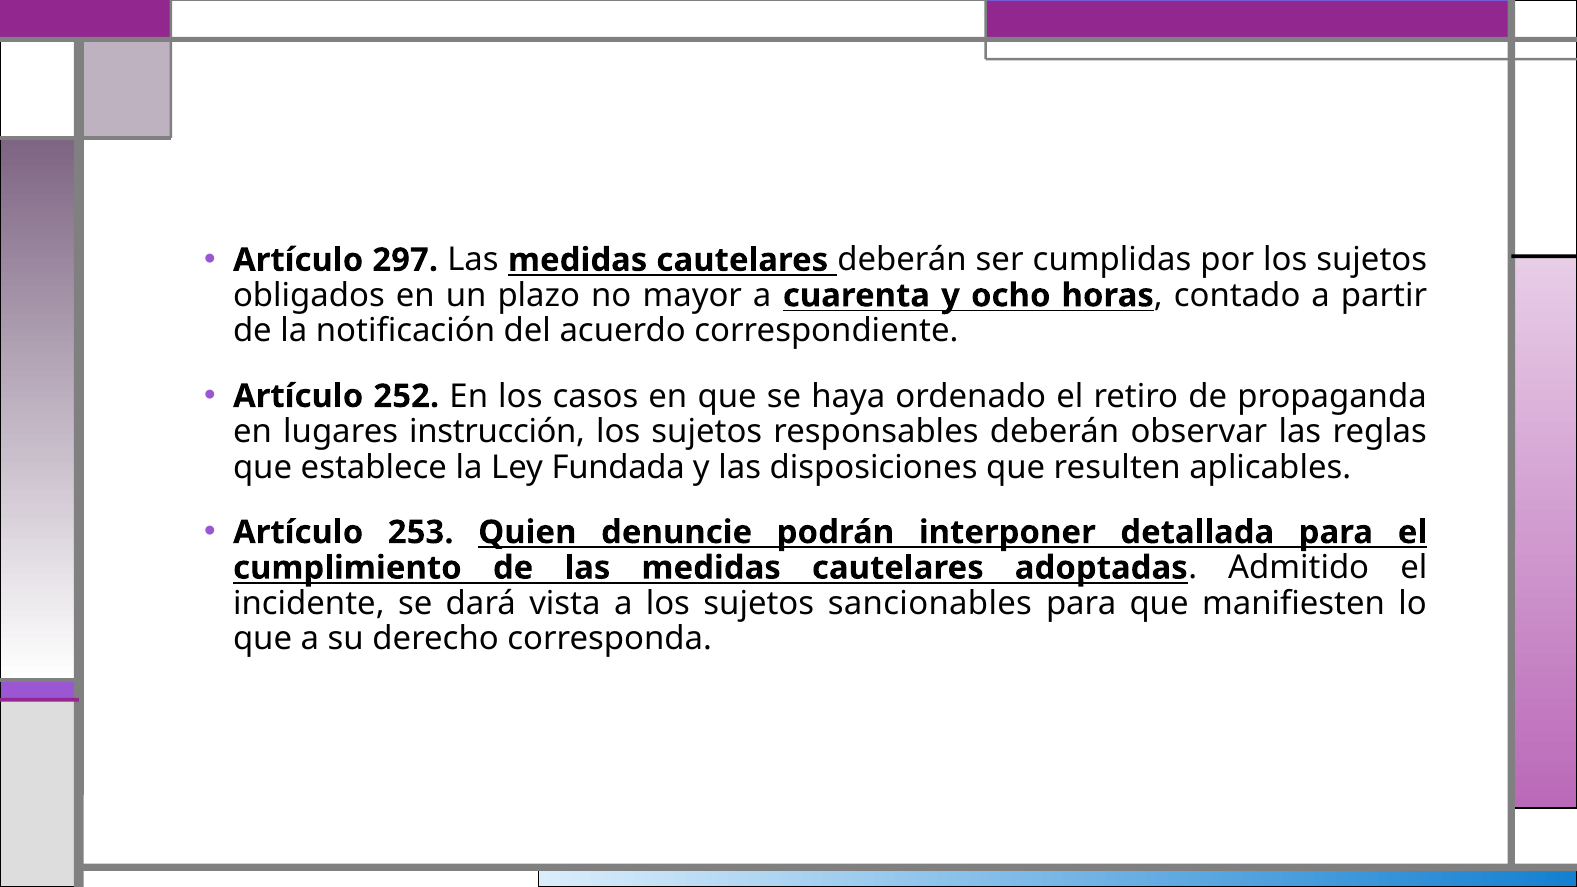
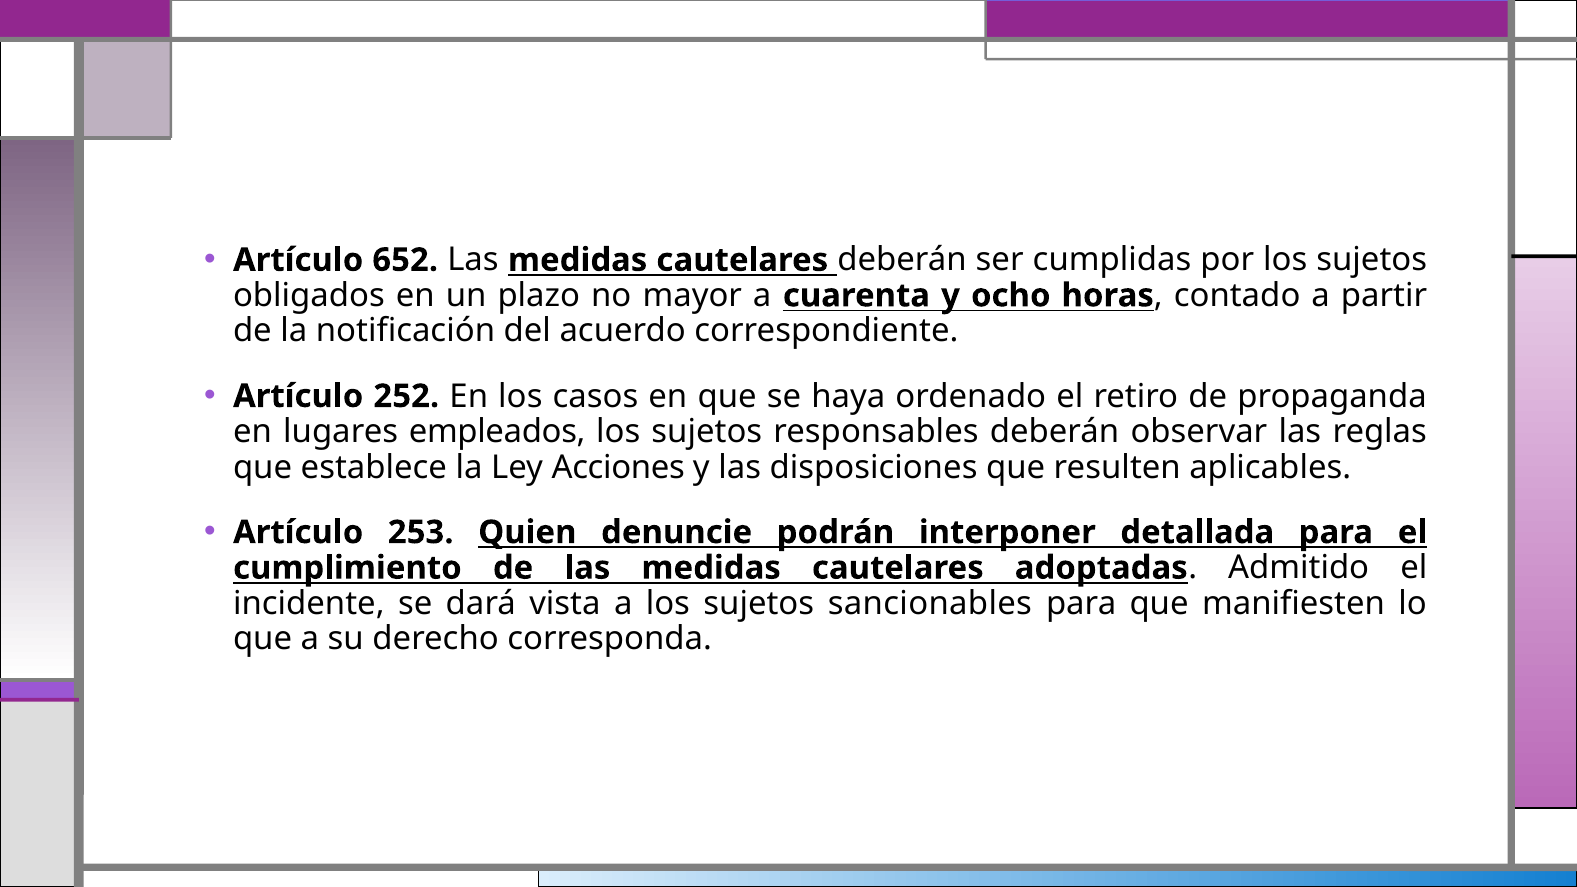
297: 297 -> 652
instrucción: instrucción -> empleados
Fundada: Fundada -> Acciones
